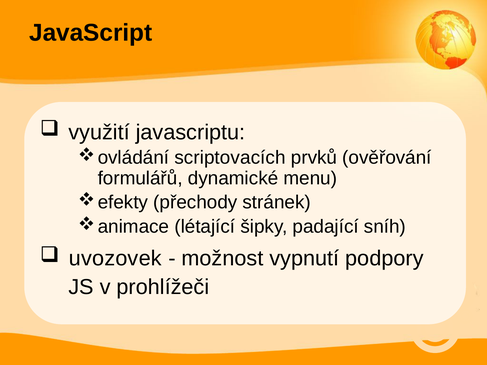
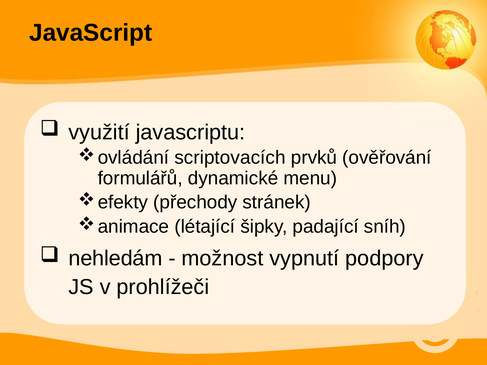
uvozovek: uvozovek -> nehledám
